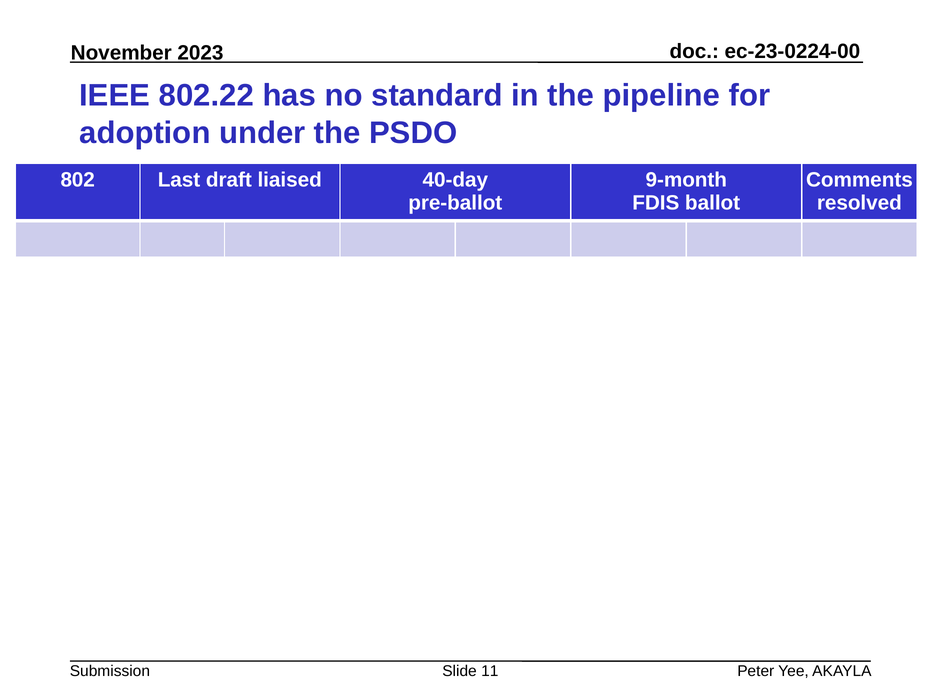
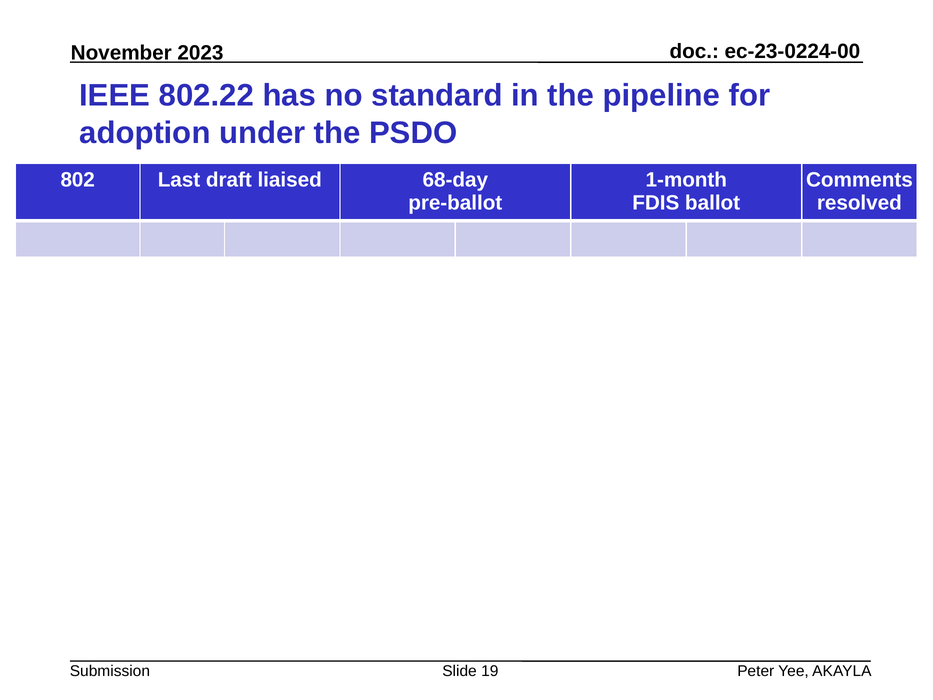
40-day: 40-day -> 68-day
9-month: 9-month -> 1-month
11: 11 -> 19
